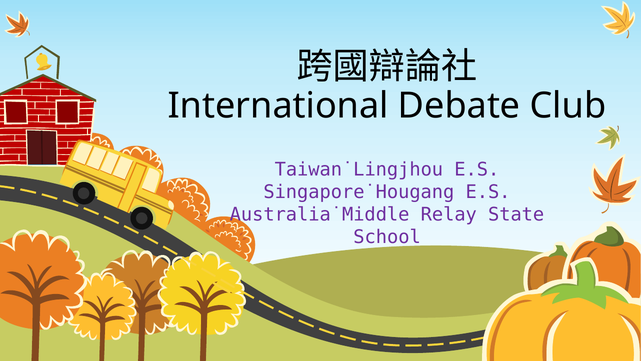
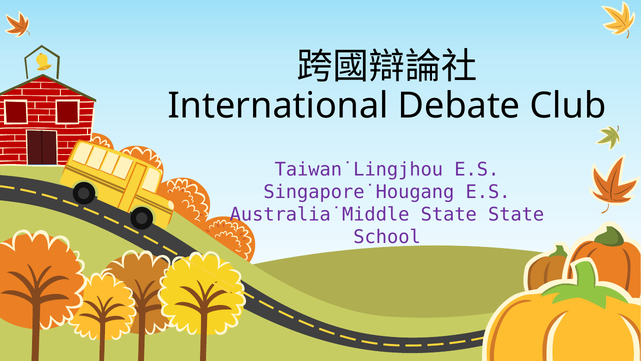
Australia˙Middle Relay: Relay -> State
